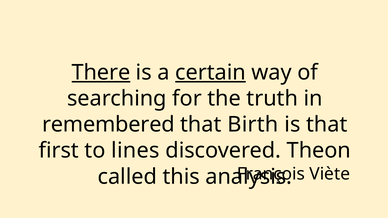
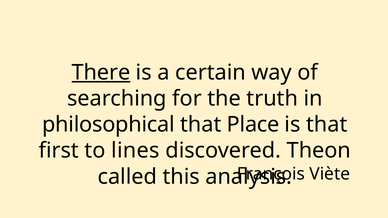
certain underline: present -> none
remembered: remembered -> philosophical
Birth: Birth -> Place
